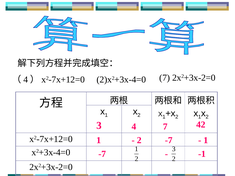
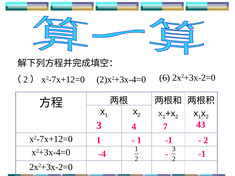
4 at (26, 80): 4 -> 2
2)x2+3x-4=0 7: 7 -> 6
42: 42 -> 43
2 at (139, 140): 2 -> 1
1 -7: -7 -> -1
1 at (206, 140): 1 -> 2
-7 at (102, 154): -7 -> -4
